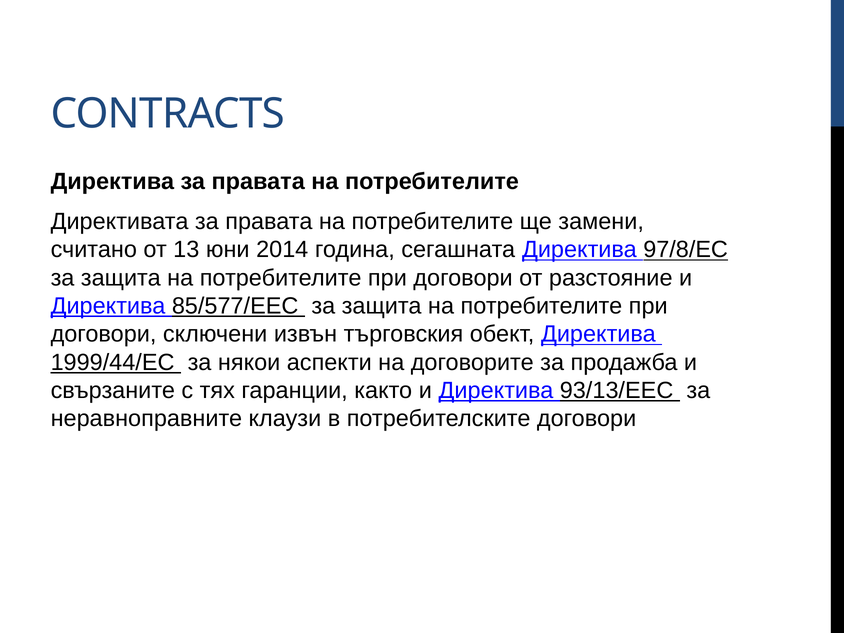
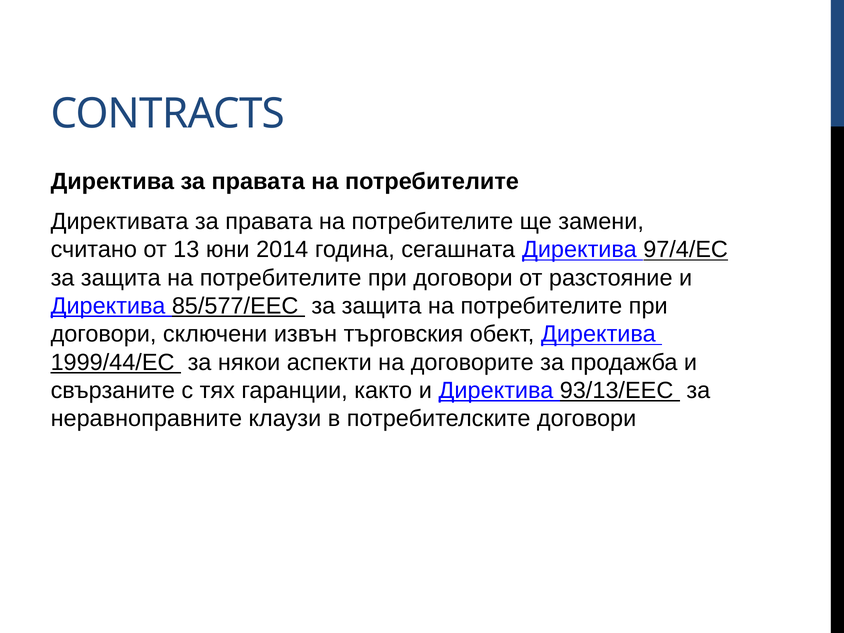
97/8/EC: 97/8/EC -> 97/4/EC
